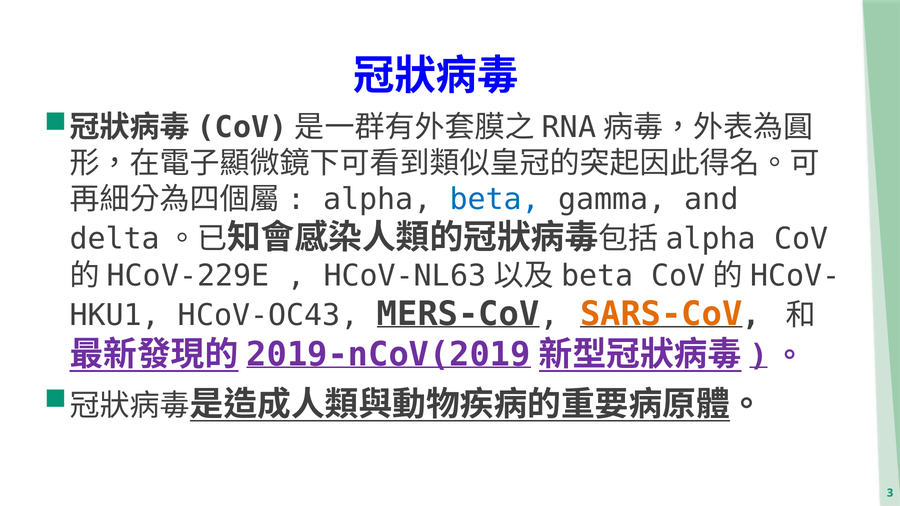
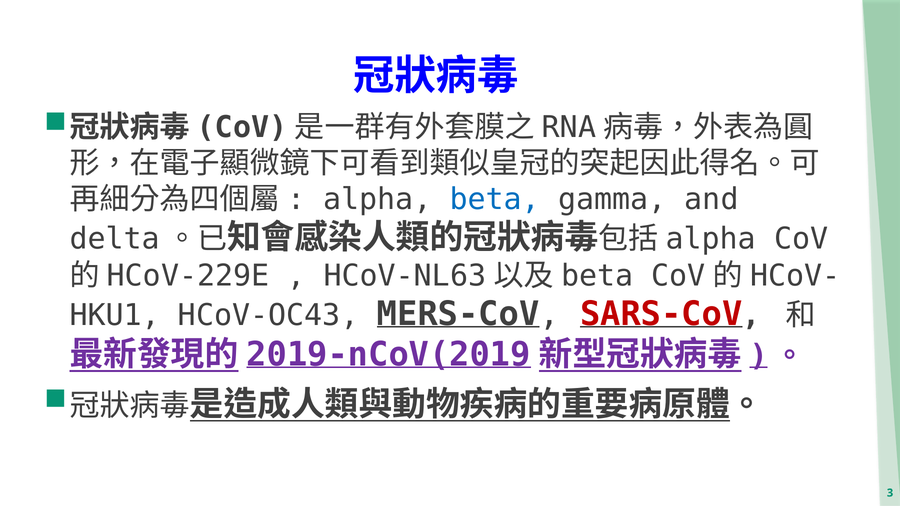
SARS-CoV colour: orange -> red
